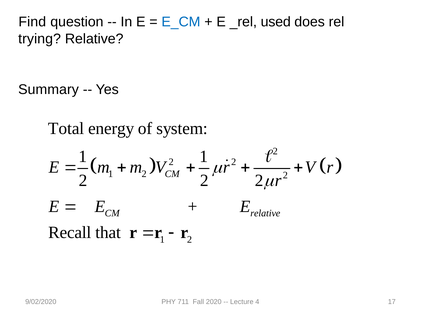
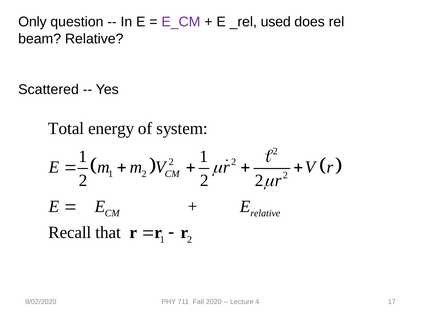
Find: Find -> Only
E_CM colour: blue -> purple
trying: trying -> beam
Summary: Summary -> Scattered
